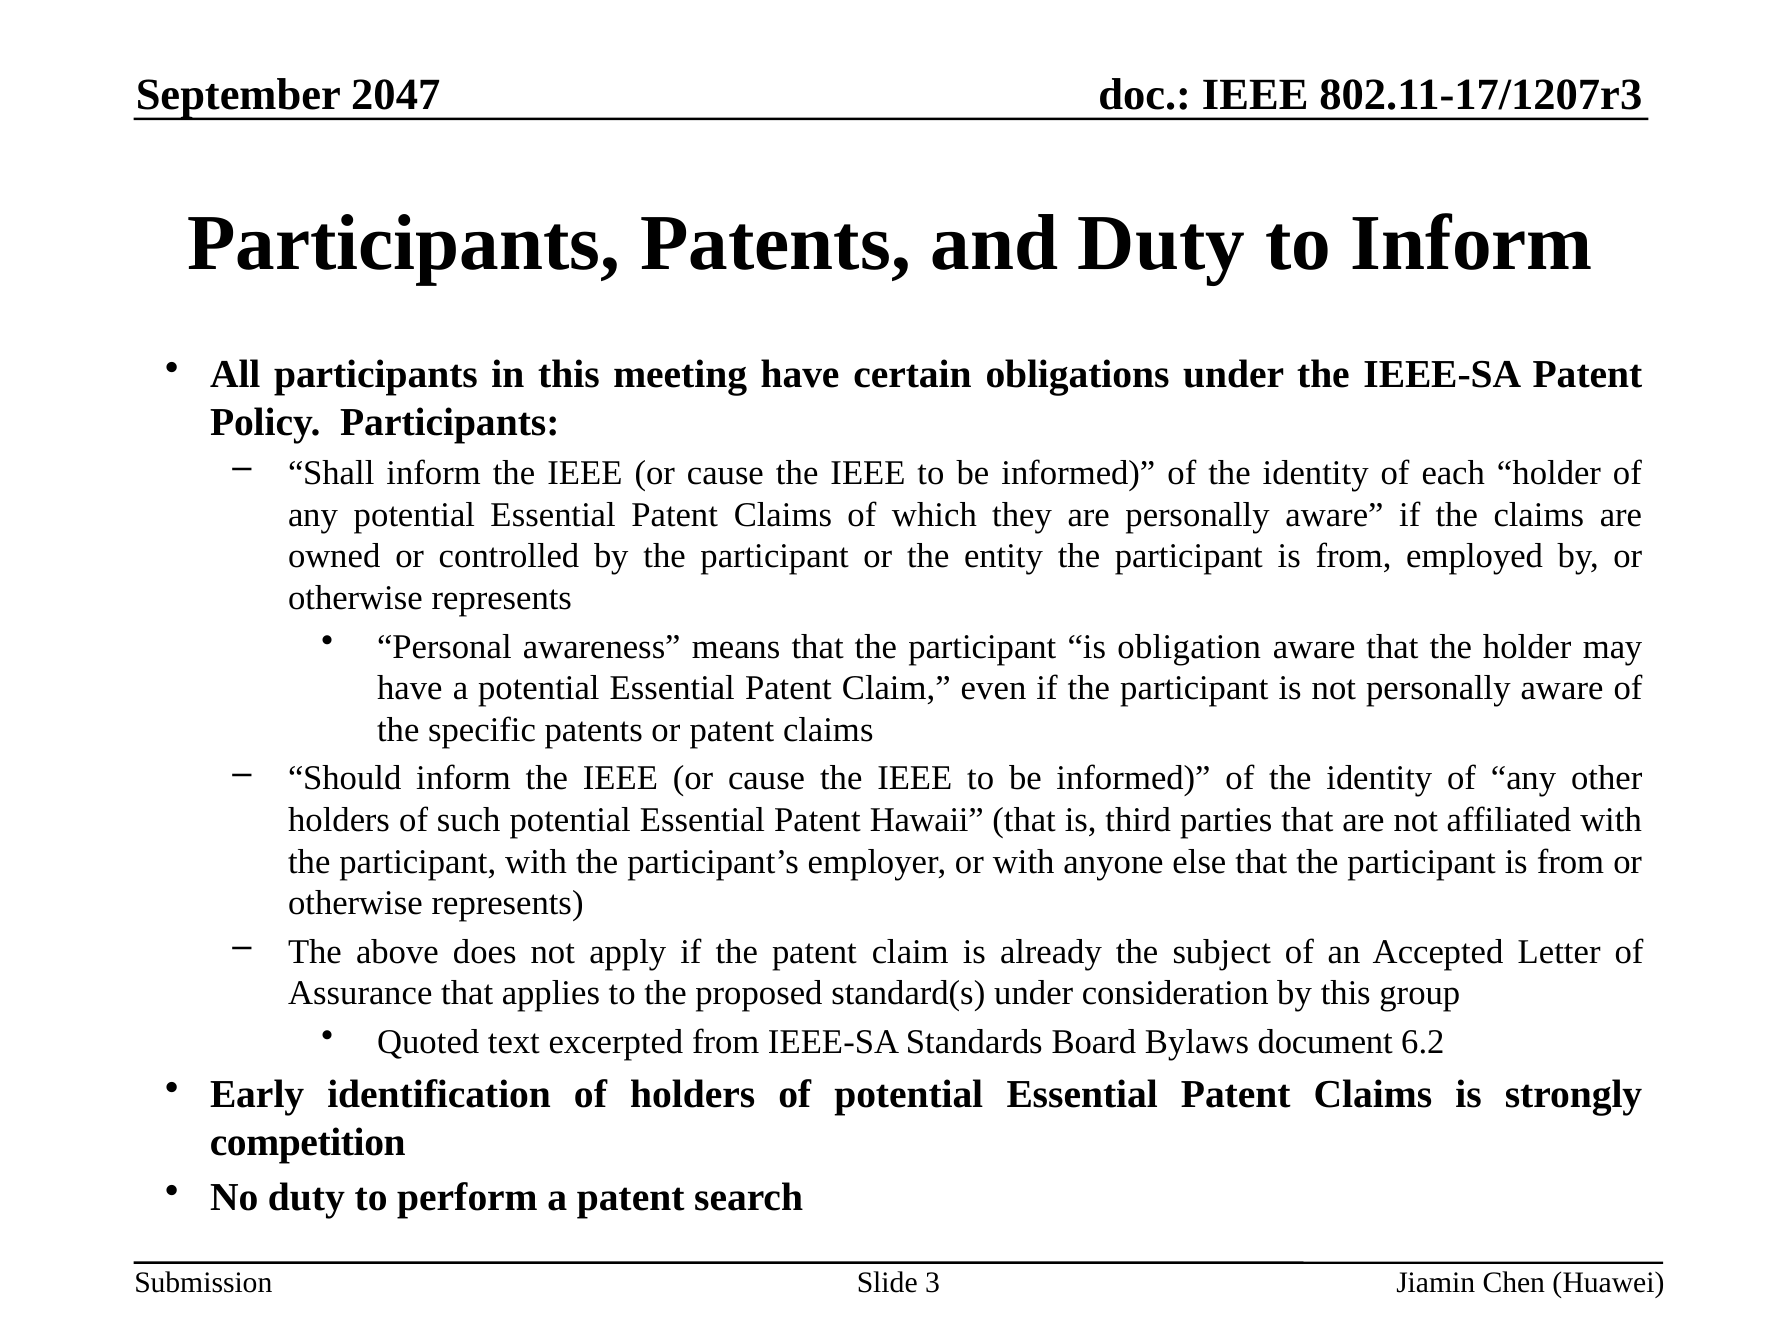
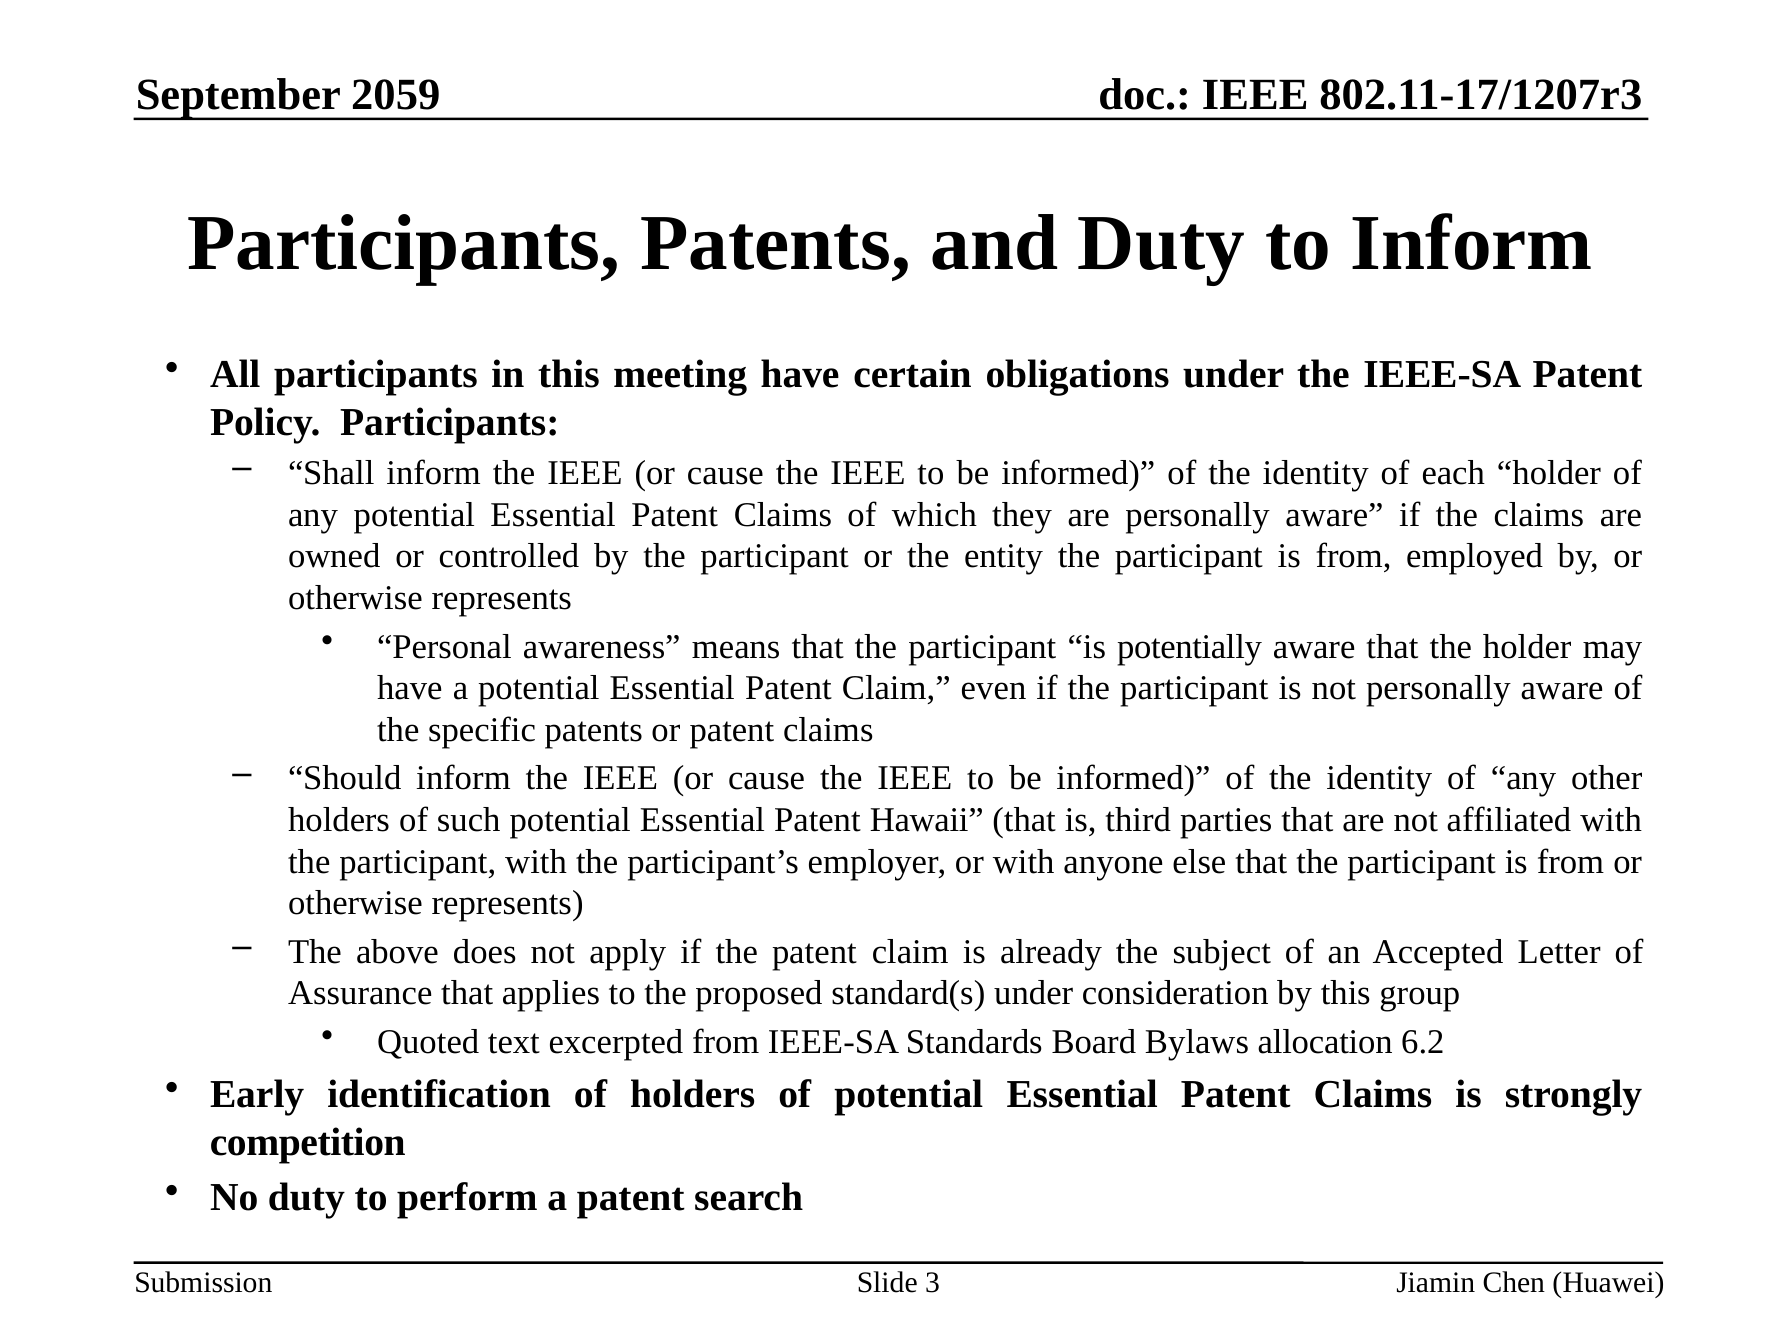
2047: 2047 -> 2059
obligation: obligation -> potentially
document: document -> allocation
